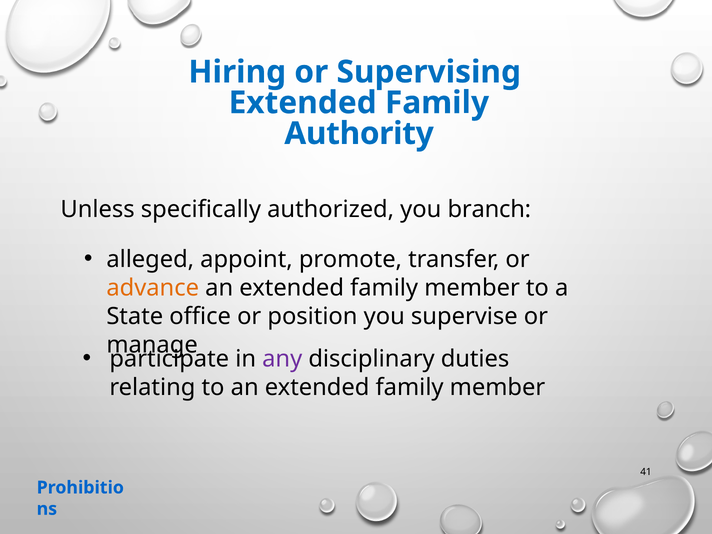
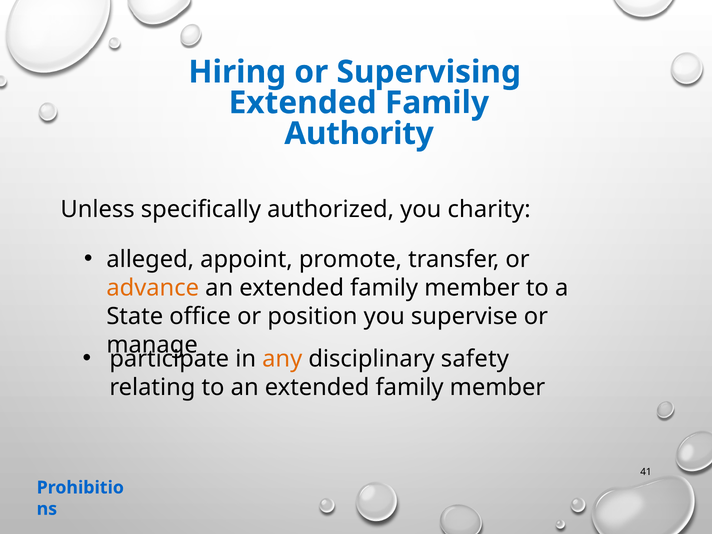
branch: branch -> charity
any colour: purple -> orange
duties: duties -> safety
